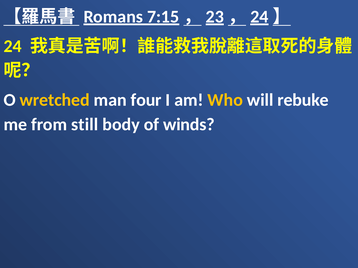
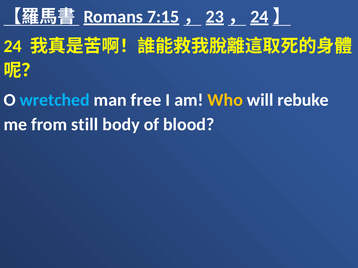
wretched colour: yellow -> light blue
four: four -> free
winds: winds -> blood
